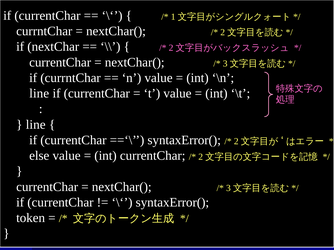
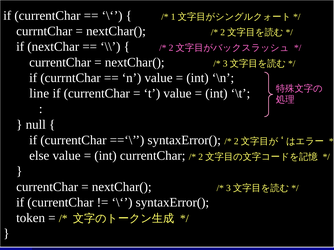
line at (36, 125): line -> null
